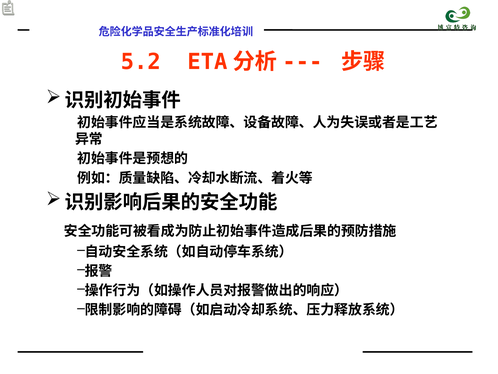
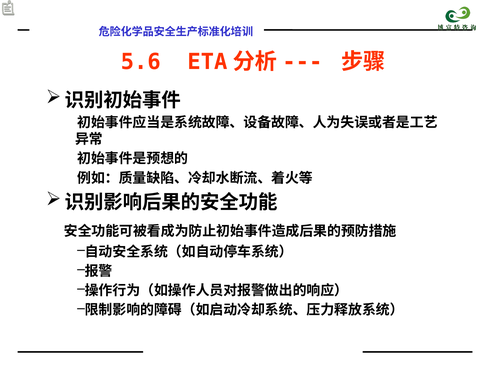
5.2: 5.2 -> 5.6
